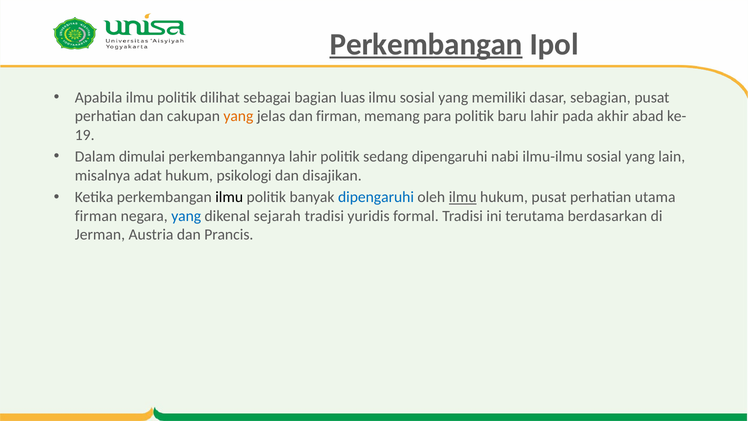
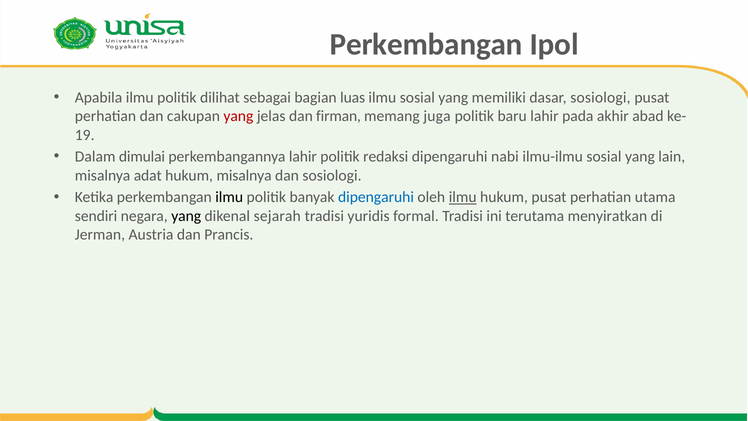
Perkembangan at (426, 44) underline: present -> none
dasar sebagian: sebagian -> sosiologi
yang at (238, 116) colour: orange -> red
para: para -> juga
sedang: sedang -> redaksi
hukum psikologi: psikologi -> misalnya
dan disajikan: disajikan -> sosiologi
firman at (96, 216): firman -> sendiri
yang at (186, 216) colour: blue -> black
berdasarkan: berdasarkan -> menyiratkan
